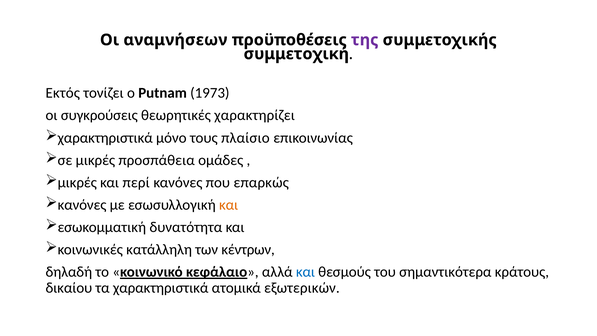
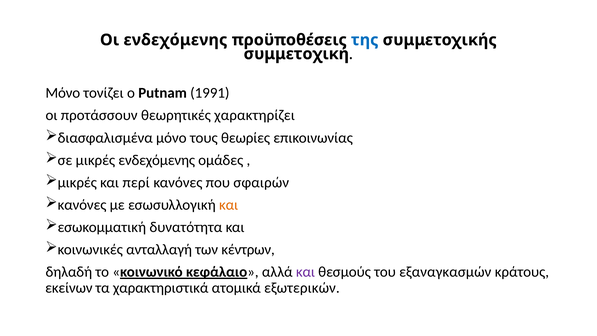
Οι αναμνήσεων: αναμνήσεων -> ενδεχόμενης
της colour: purple -> blue
Εκτός at (63, 93): Εκτός -> Μόνο
1973: 1973 -> 1991
συγκρούσεις: συγκρούσεις -> προτάσσουν
χαρακτηριστικά at (105, 138): χαρακτηριστικά -> διασφαλισμένα
πλαίσιο: πλαίσιο -> θεωρίες
μικρές προσπάθεια: προσπάθεια -> ενδεχόμενης
επαρκώς: επαρκώς -> σφαιρών
κατάλληλη: κατάλληλη -> ανταλλαγή
και at (305, 272) colour: blue -> purple
σημαντικότερα: σημαντικότερα -> εξαναγκασμών
δικαίου: δικαίου -> εκείνων
